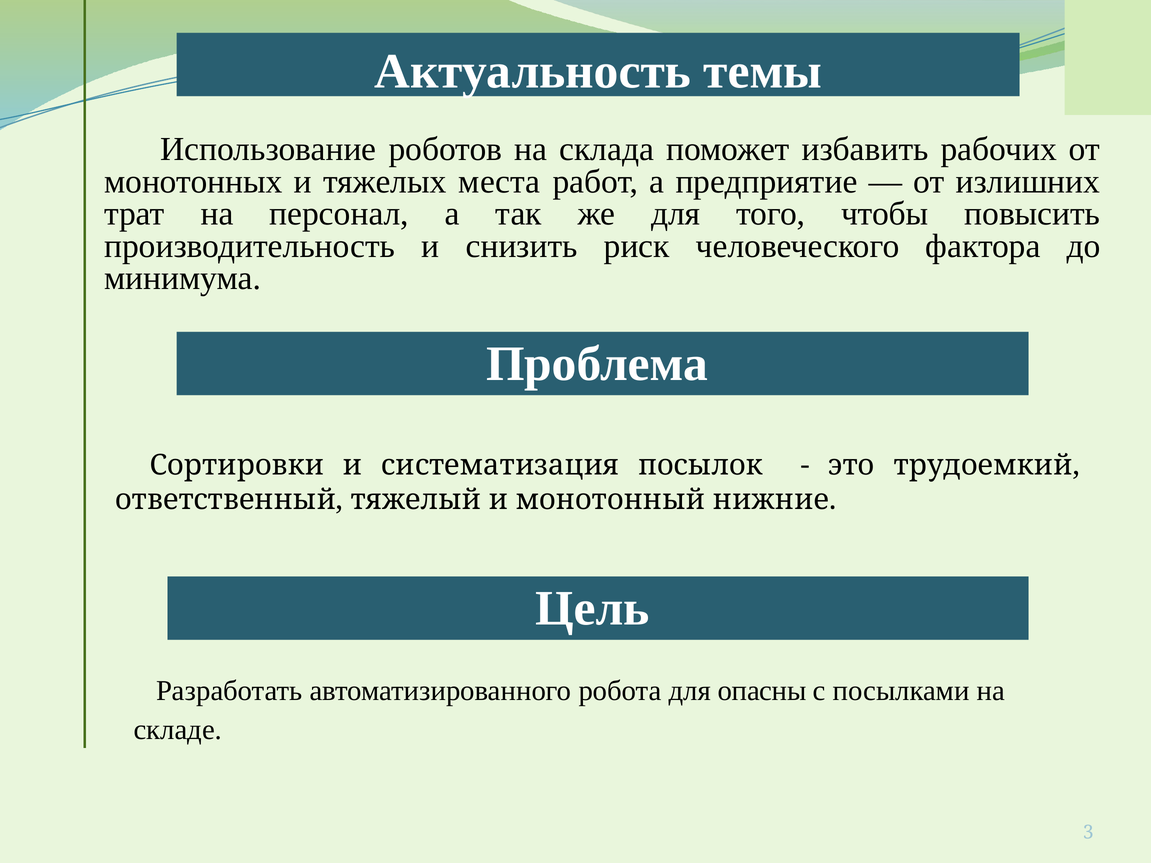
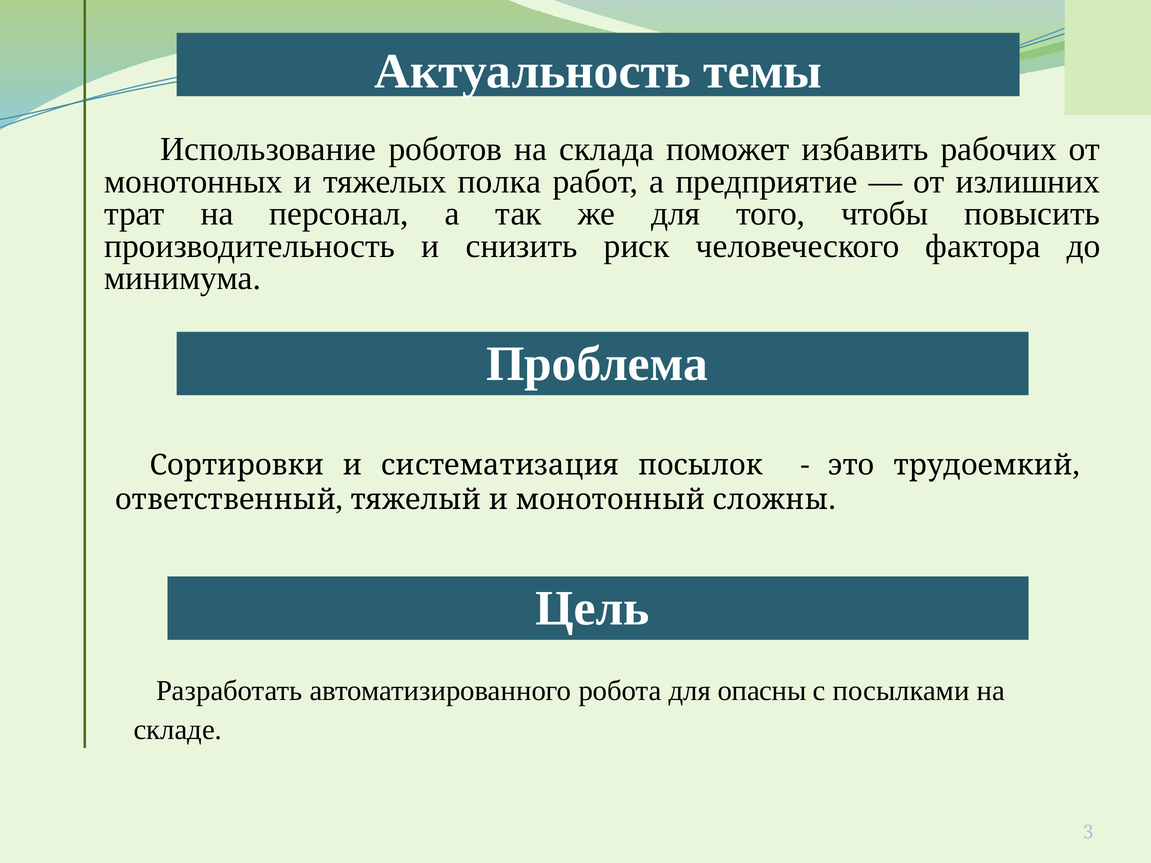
места: места -> полка
нижние: нижние -> сложны
